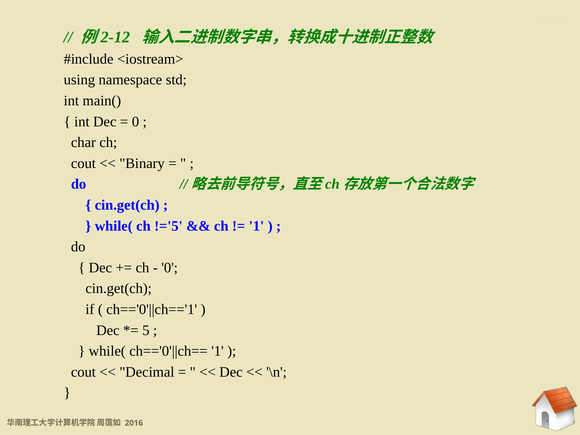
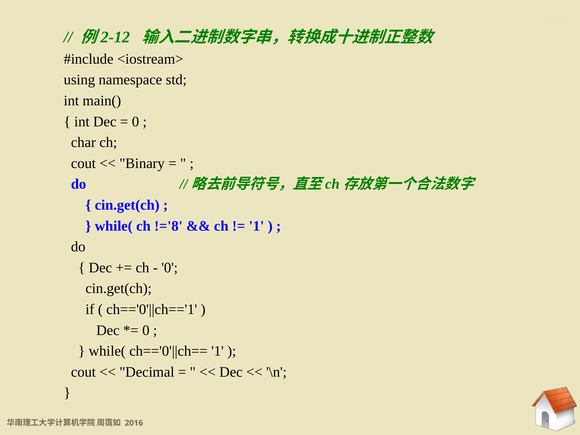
!='5: !='5 -> !='8
5 at (146, 330): 5 -> 0
